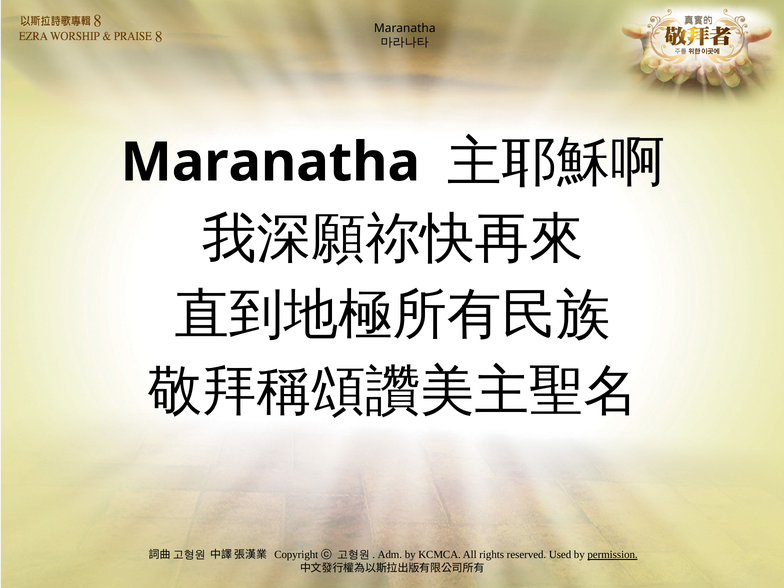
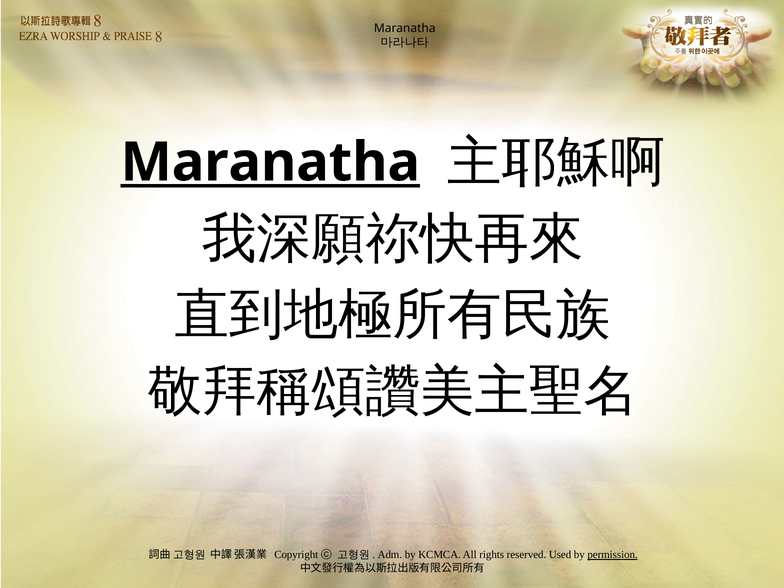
Maranatha at (270, 162) underline: none -> present
